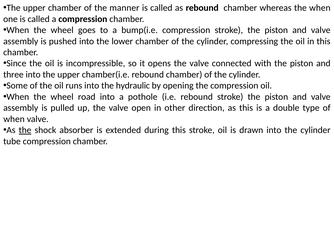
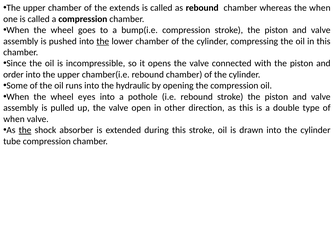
manner: manner -> extends
the at (103, 41) underline: none -> present
three: three -> order
road: road -> eyes
